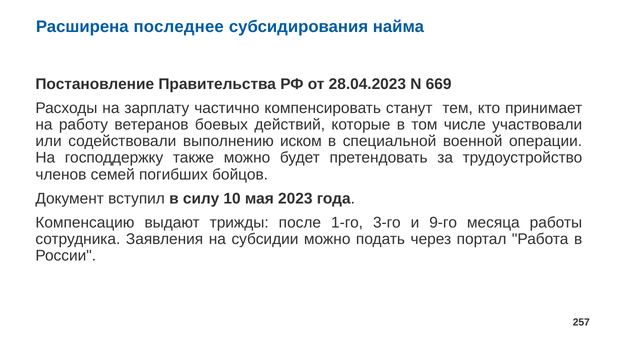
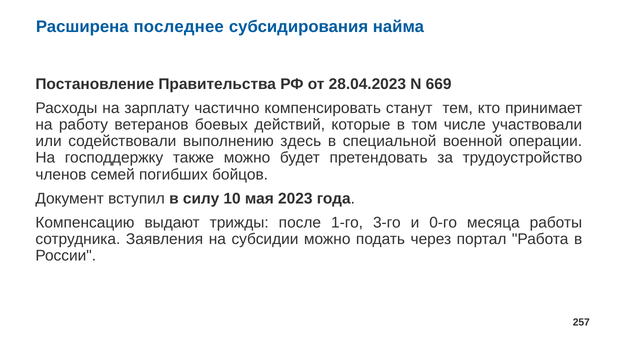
иском: иском -> здесь
9-го: 9-го -> 0-го
